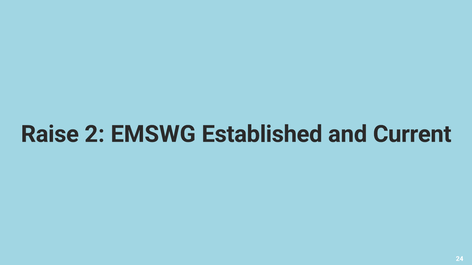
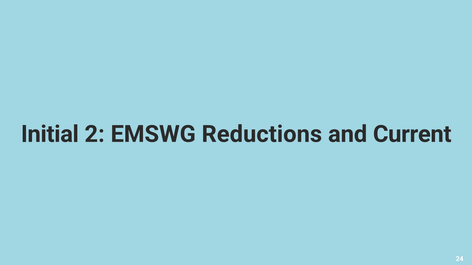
Raise: Raise -> Initial
Established: Established -> Reductions
